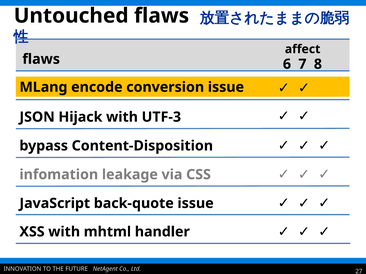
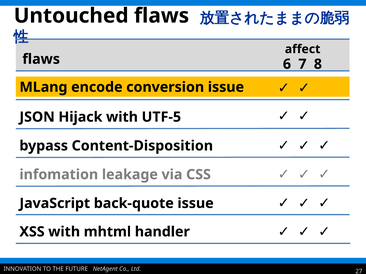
UTF-3: UTF-3 -> UTF-5
